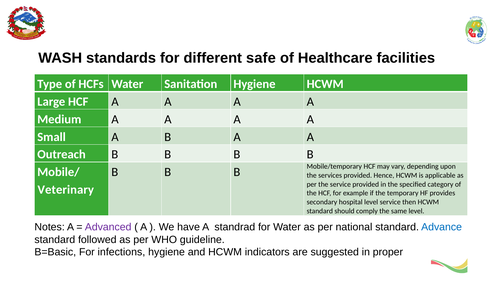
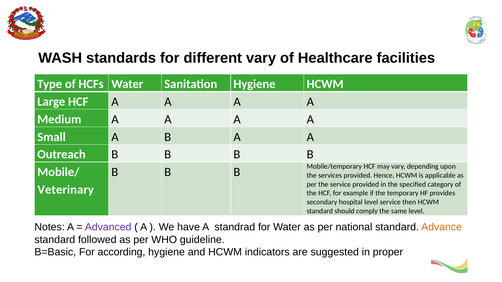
different safe: safe -> vary
Advance colour: blue -> orange
infections: infections -> according
